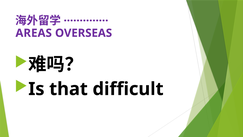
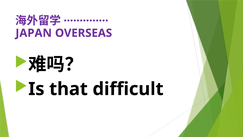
AREAS: AREAS -> JAPAN
